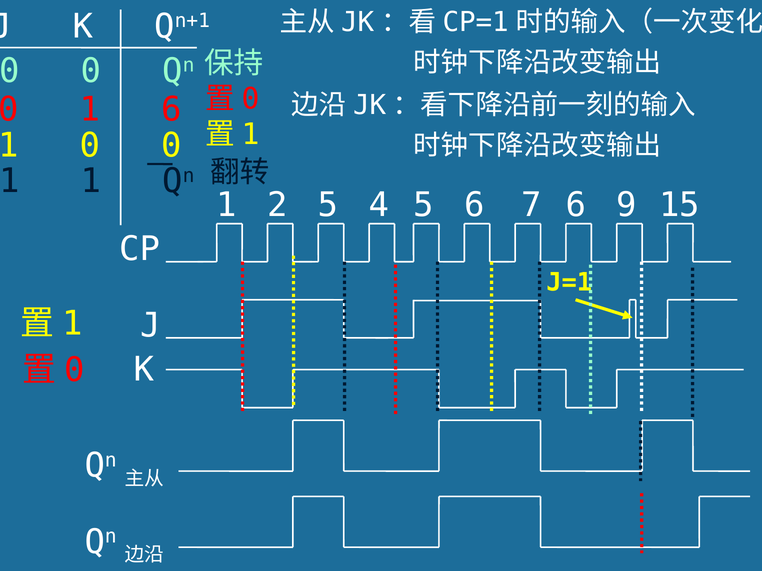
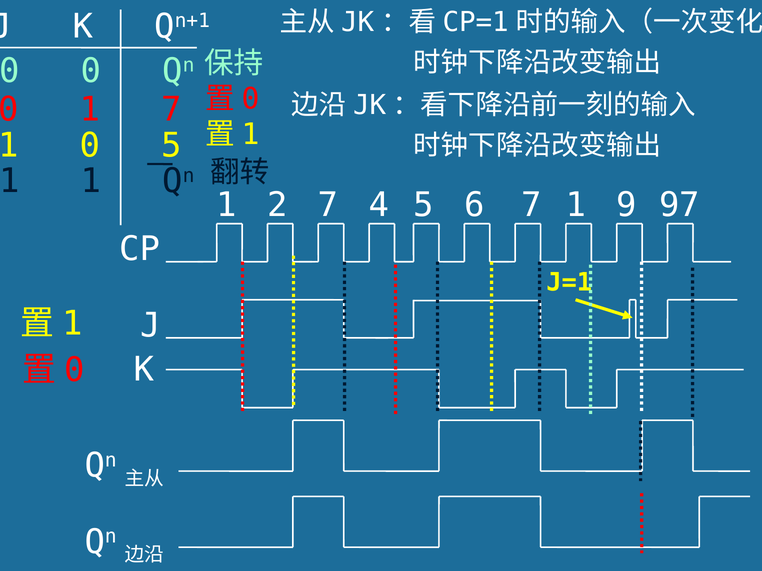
1 6: 6 -> 7
0 at (172, 146): 0 -> 5
2 5: 5 -> 7
6 7 6: 6 -> 1
15: 15 -> 97
